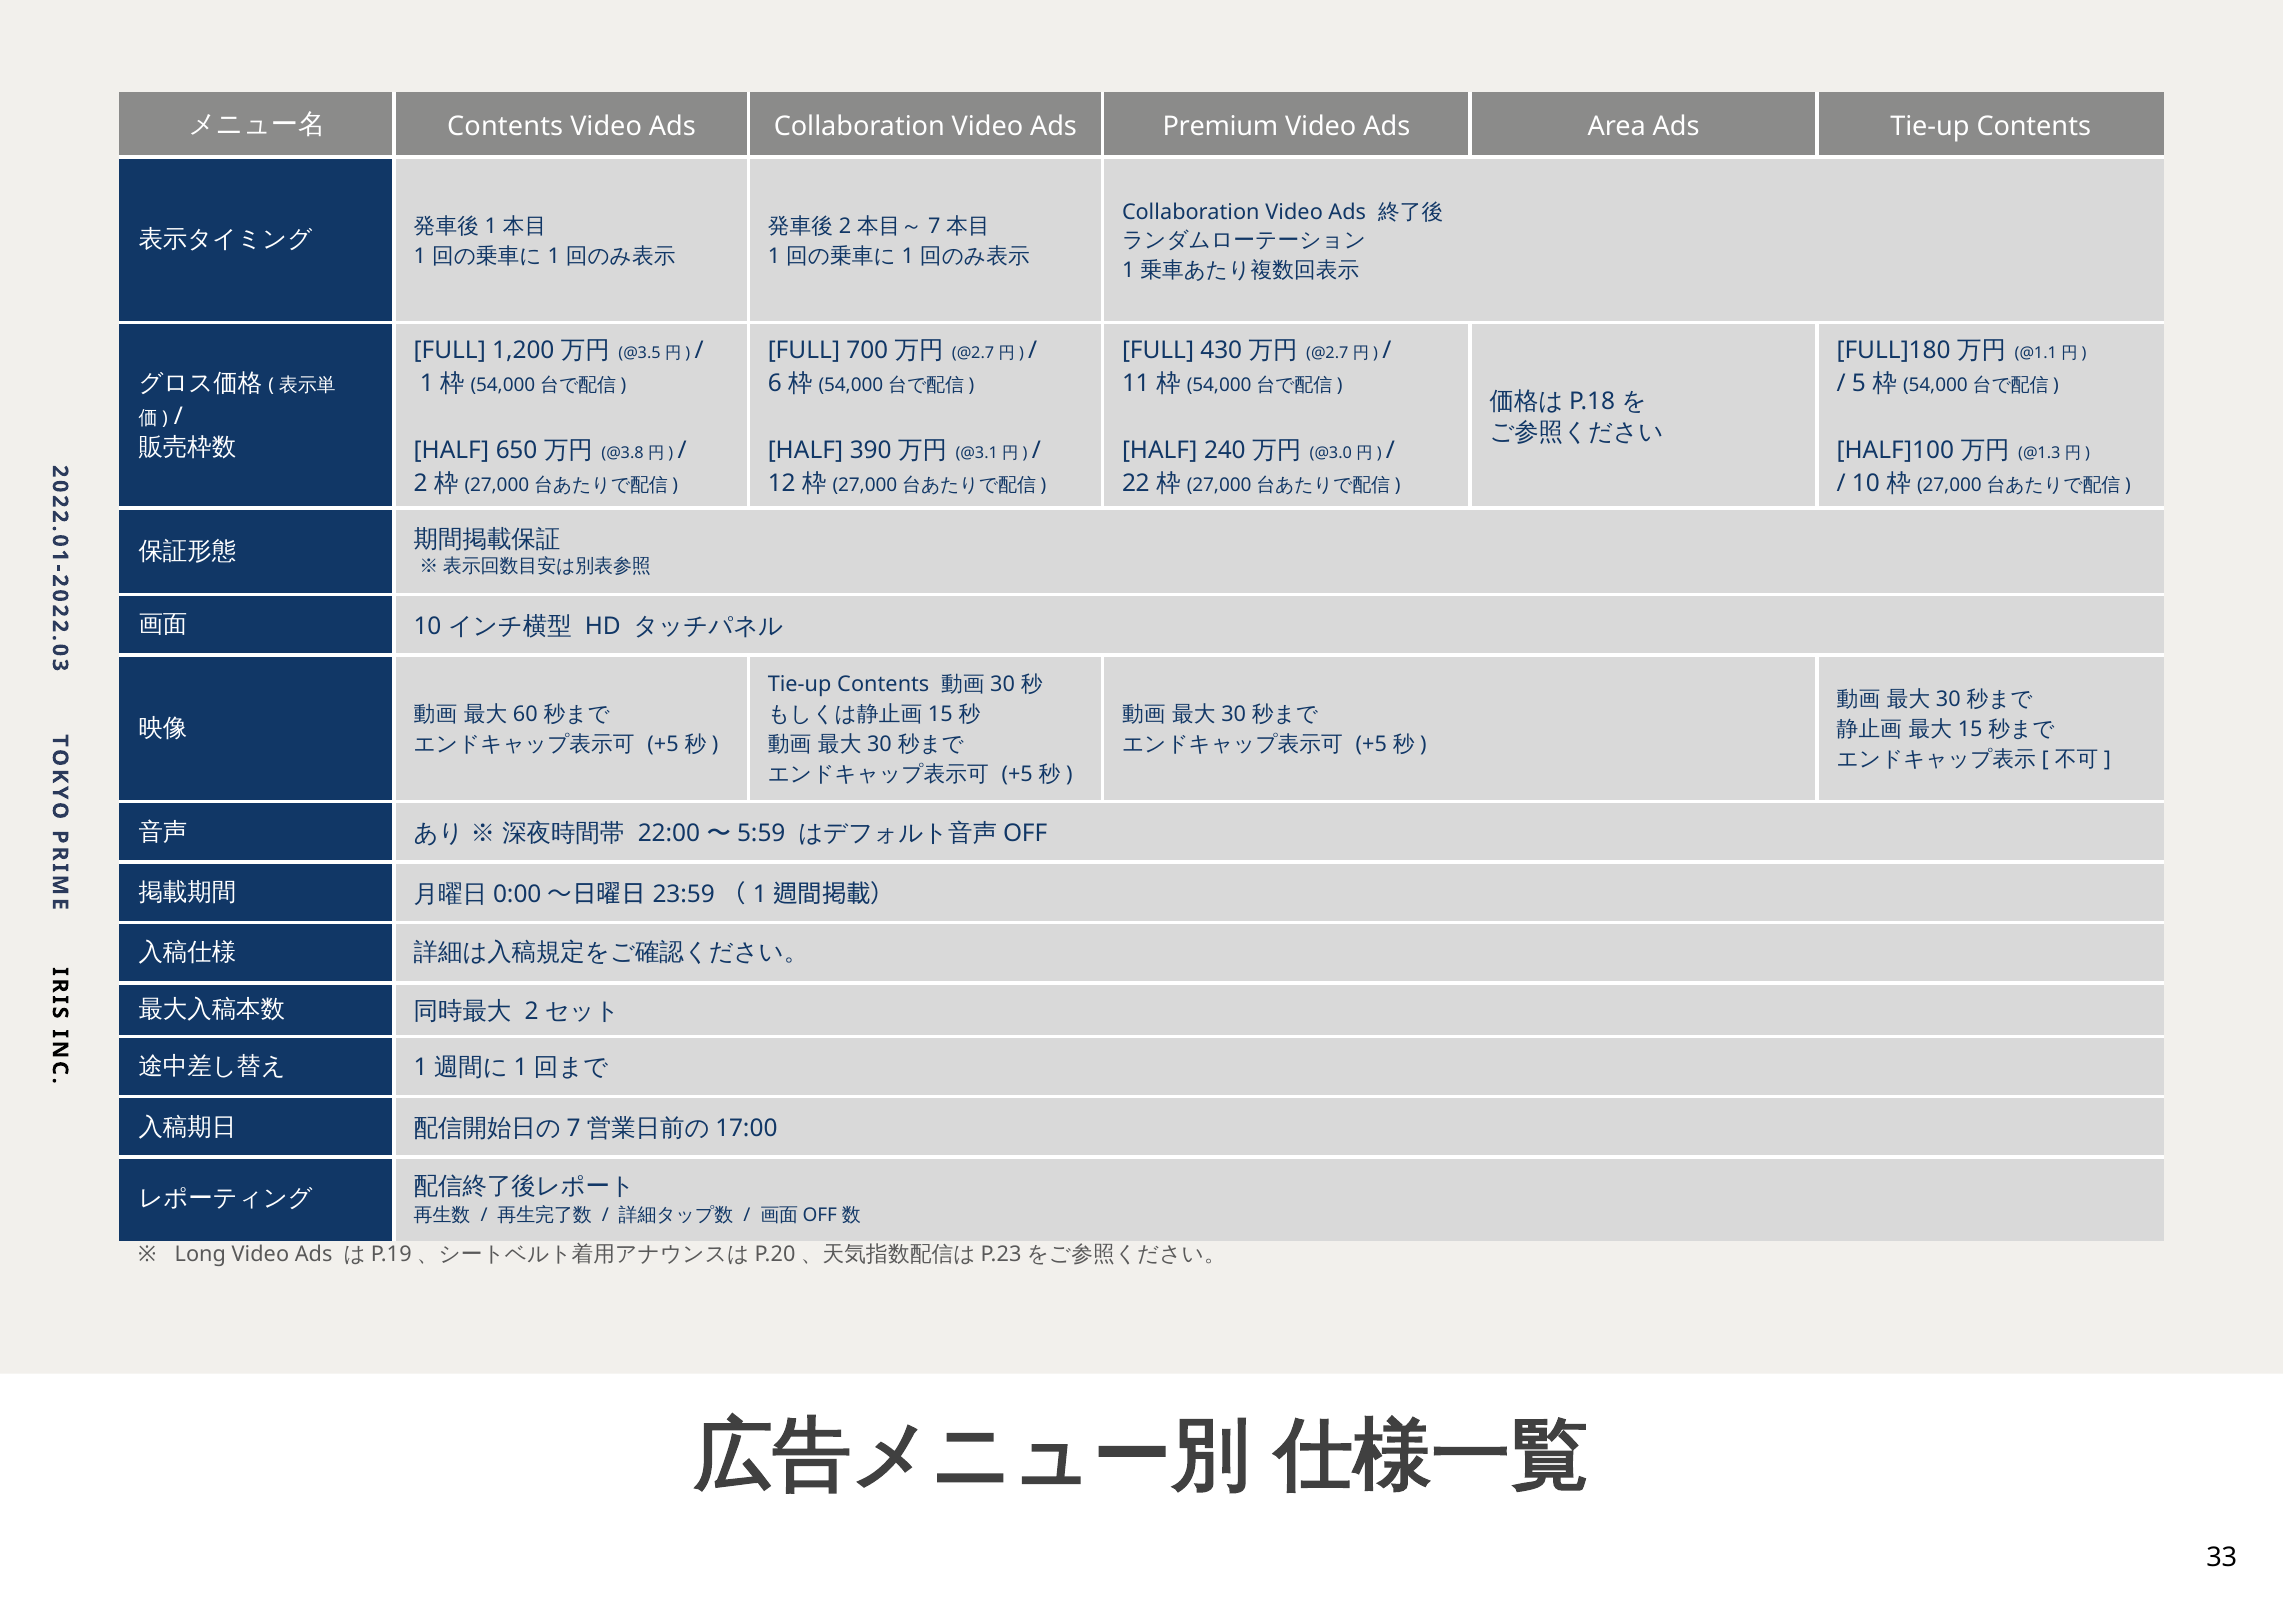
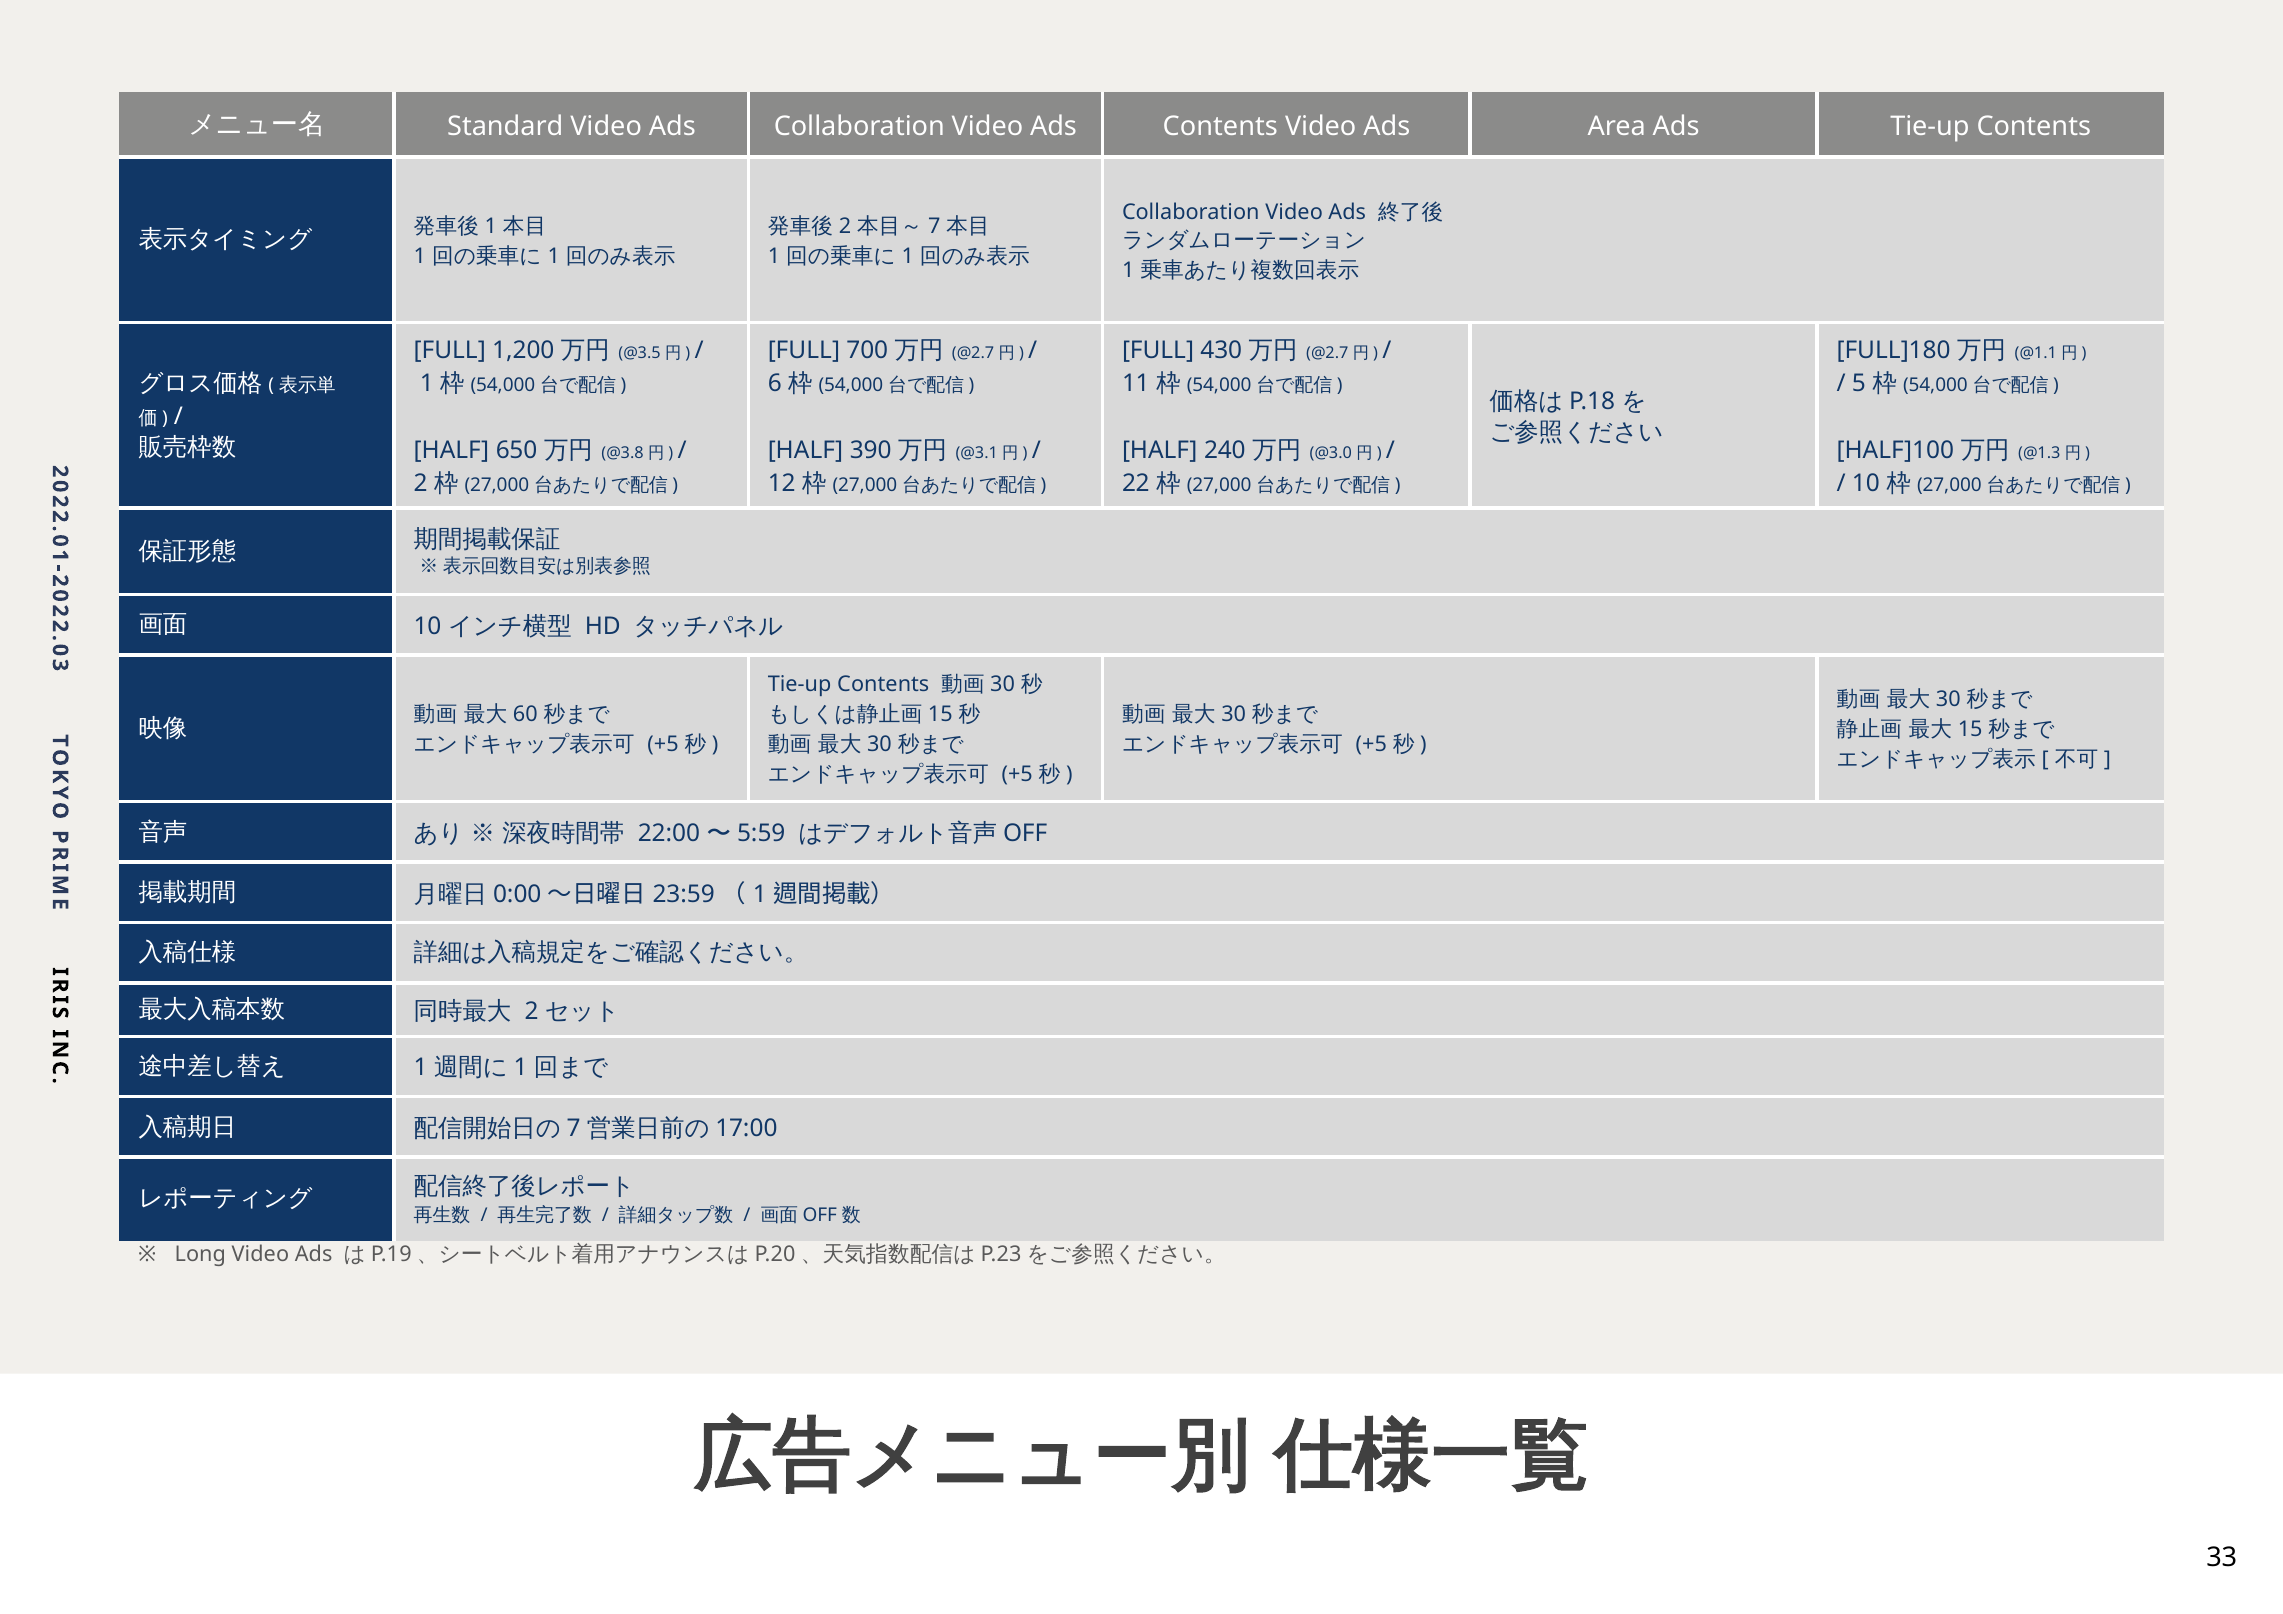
Contents at (505, 126): Contents -> Standard
Ads Premium: Premium -> Contents
